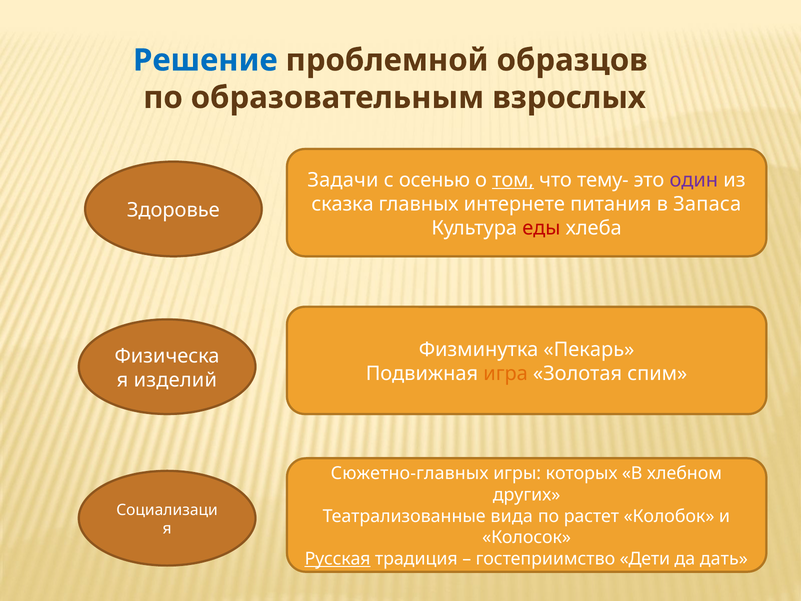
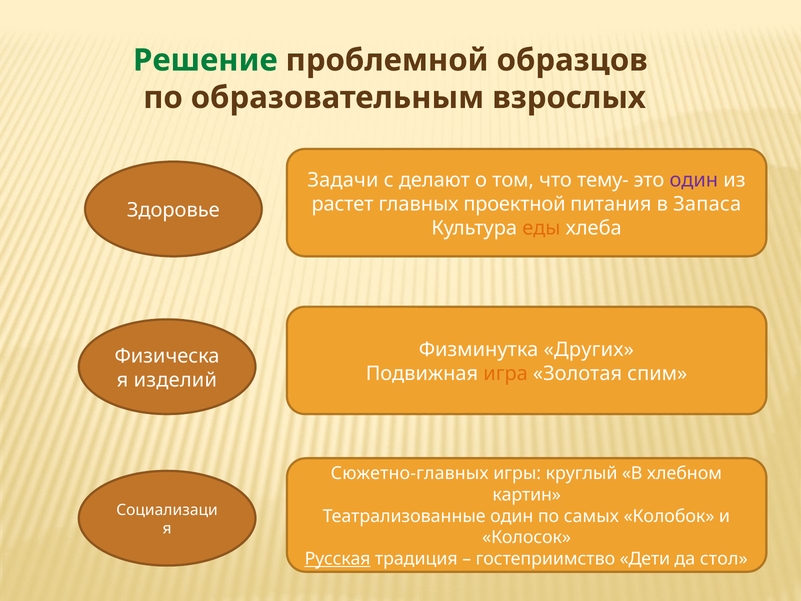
Решение colour: blue -> green
осенью: осенью -> делают
том underline: present -> none
сказка: сказка -> растет
интернете: интернете -> проектной
еды colour: red -> orange
Пекарь: Пекарь -> Других
которых: которых -> круглый
других: других -> картин
Театрализованные вида: вида -> один
растет: растет -> самых
дать: дать -> стол
